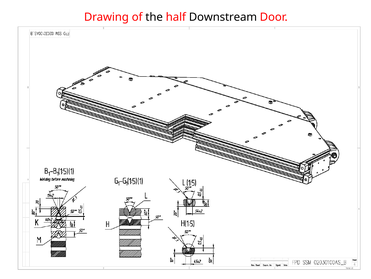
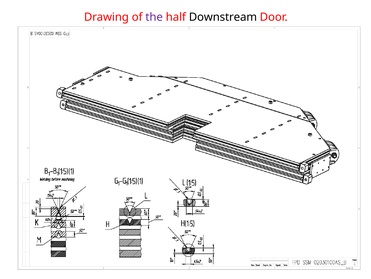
the colour: black -> purple
